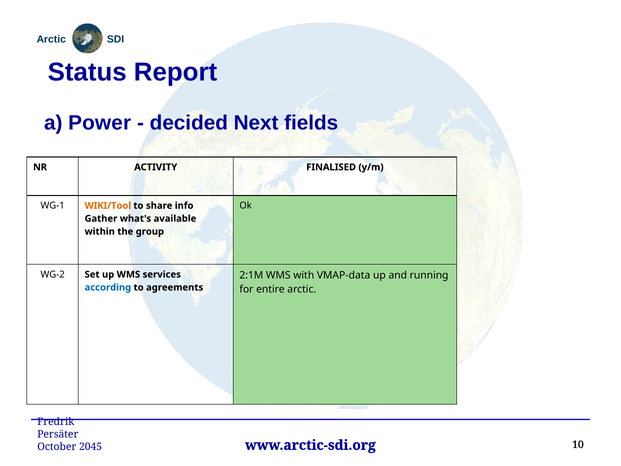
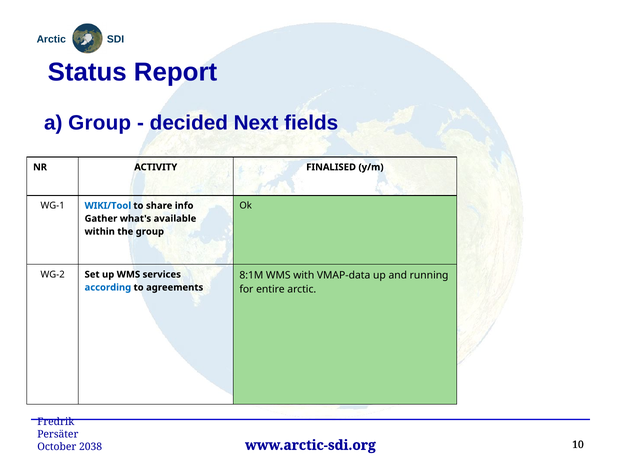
a Power: Power -> Group
WIKI/Tool colour: orange -> blue
2:1M: 2:1M -> 8:1M
2045: 2045 -> 2038
